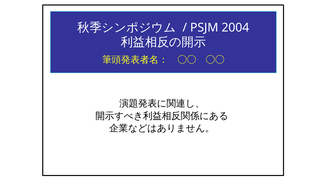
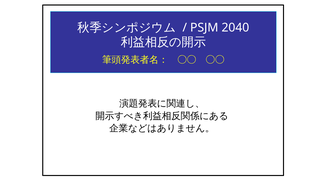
2004: 2004 -> 2040
